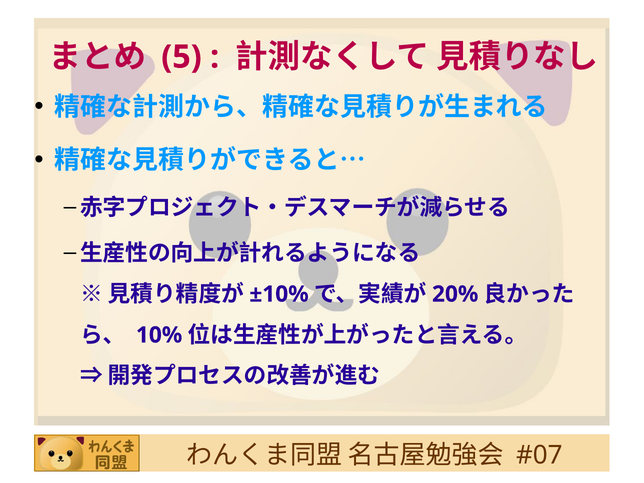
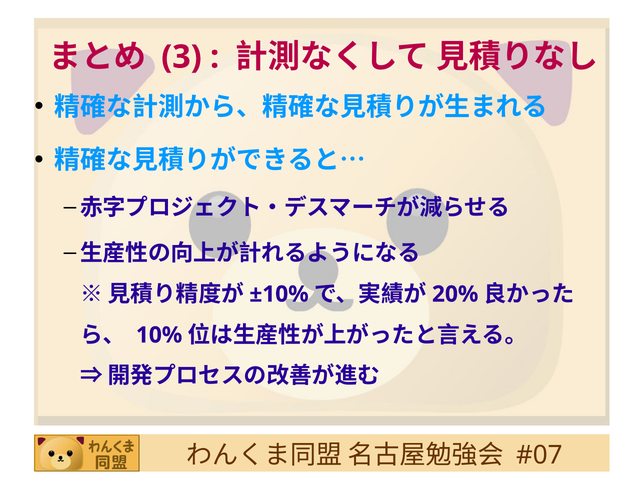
5: 5 -> 3
